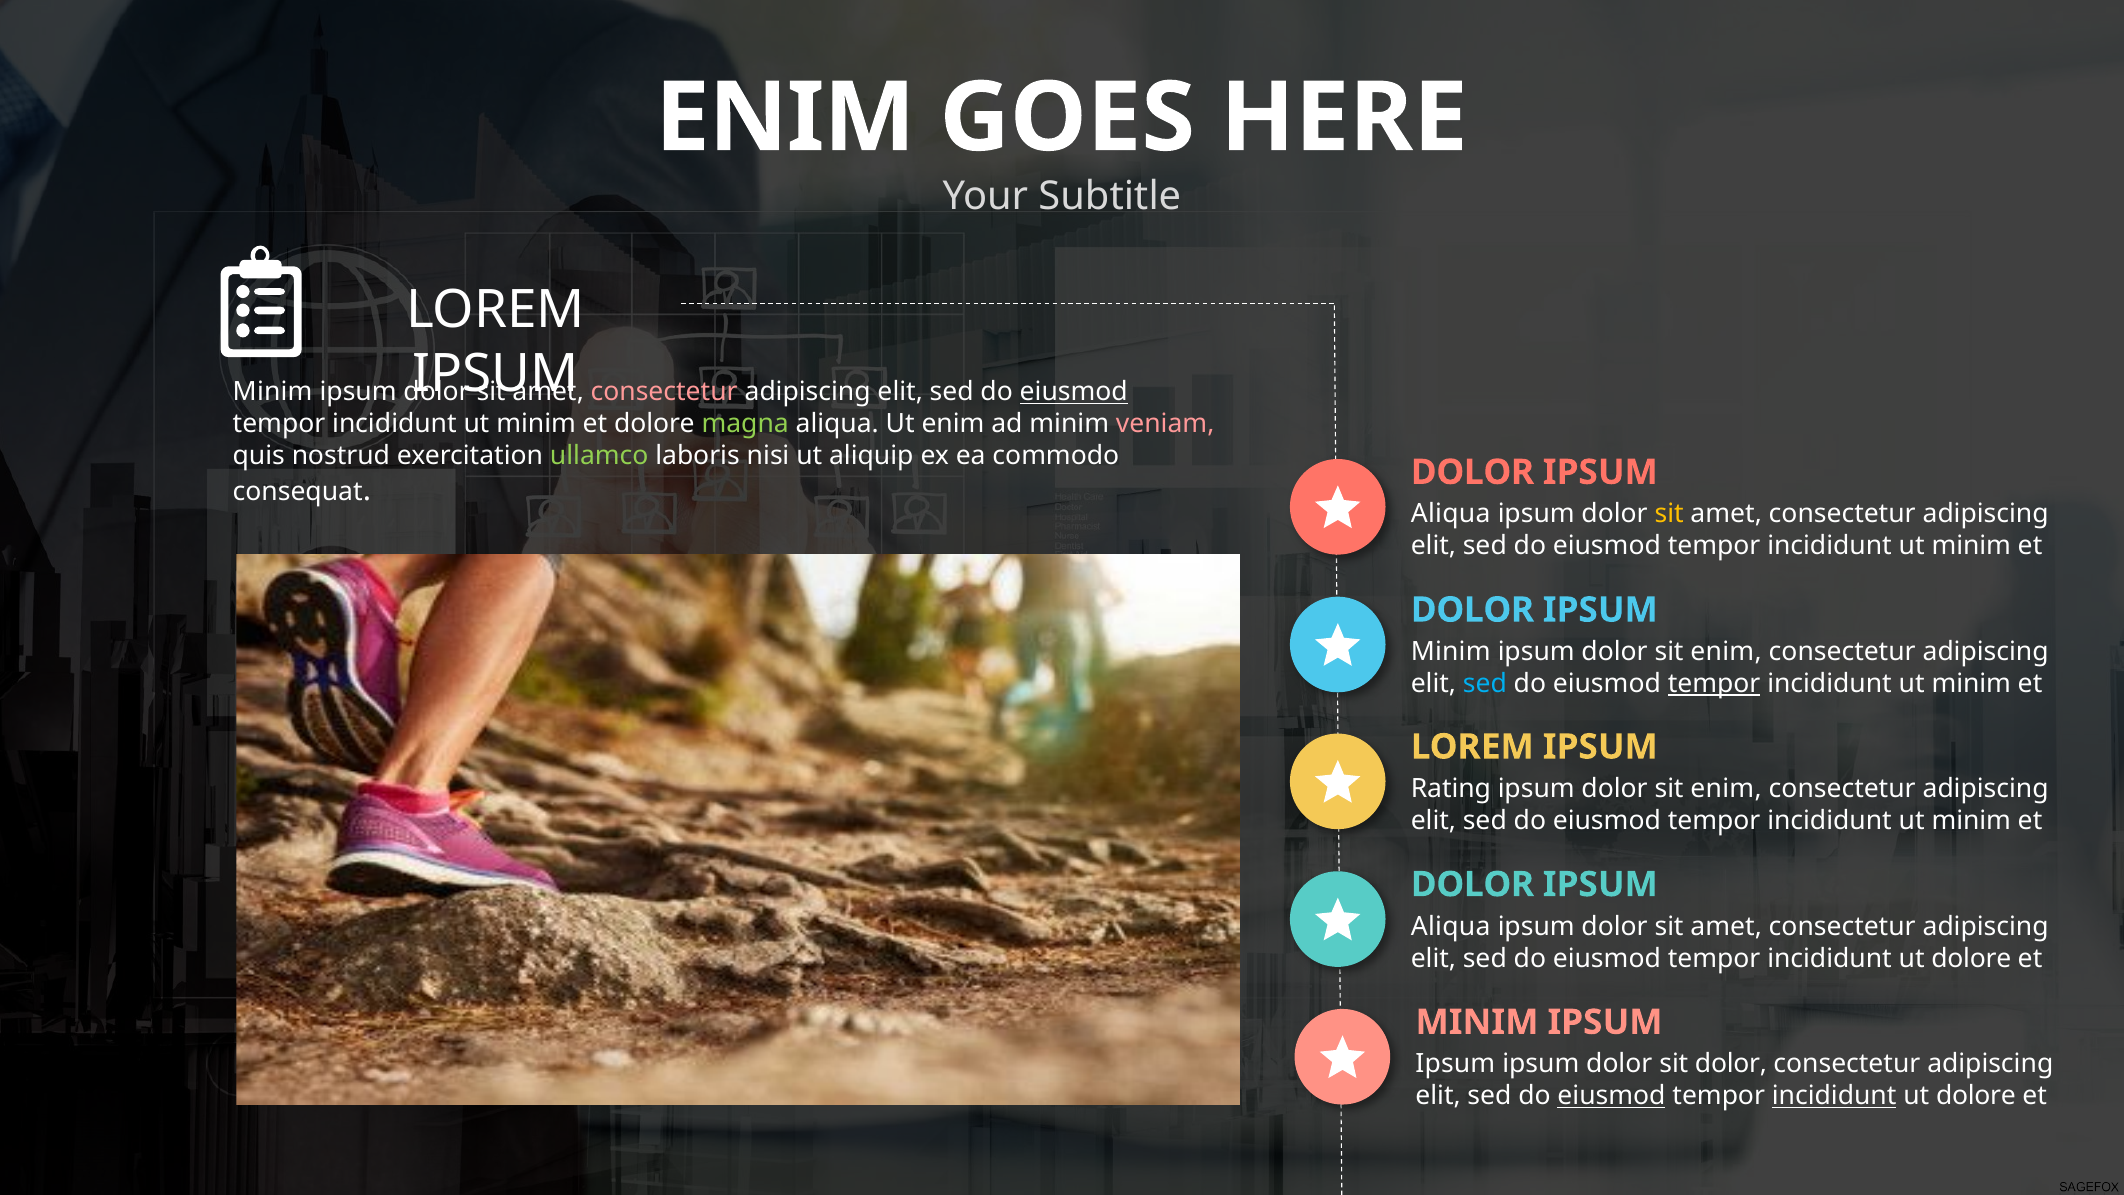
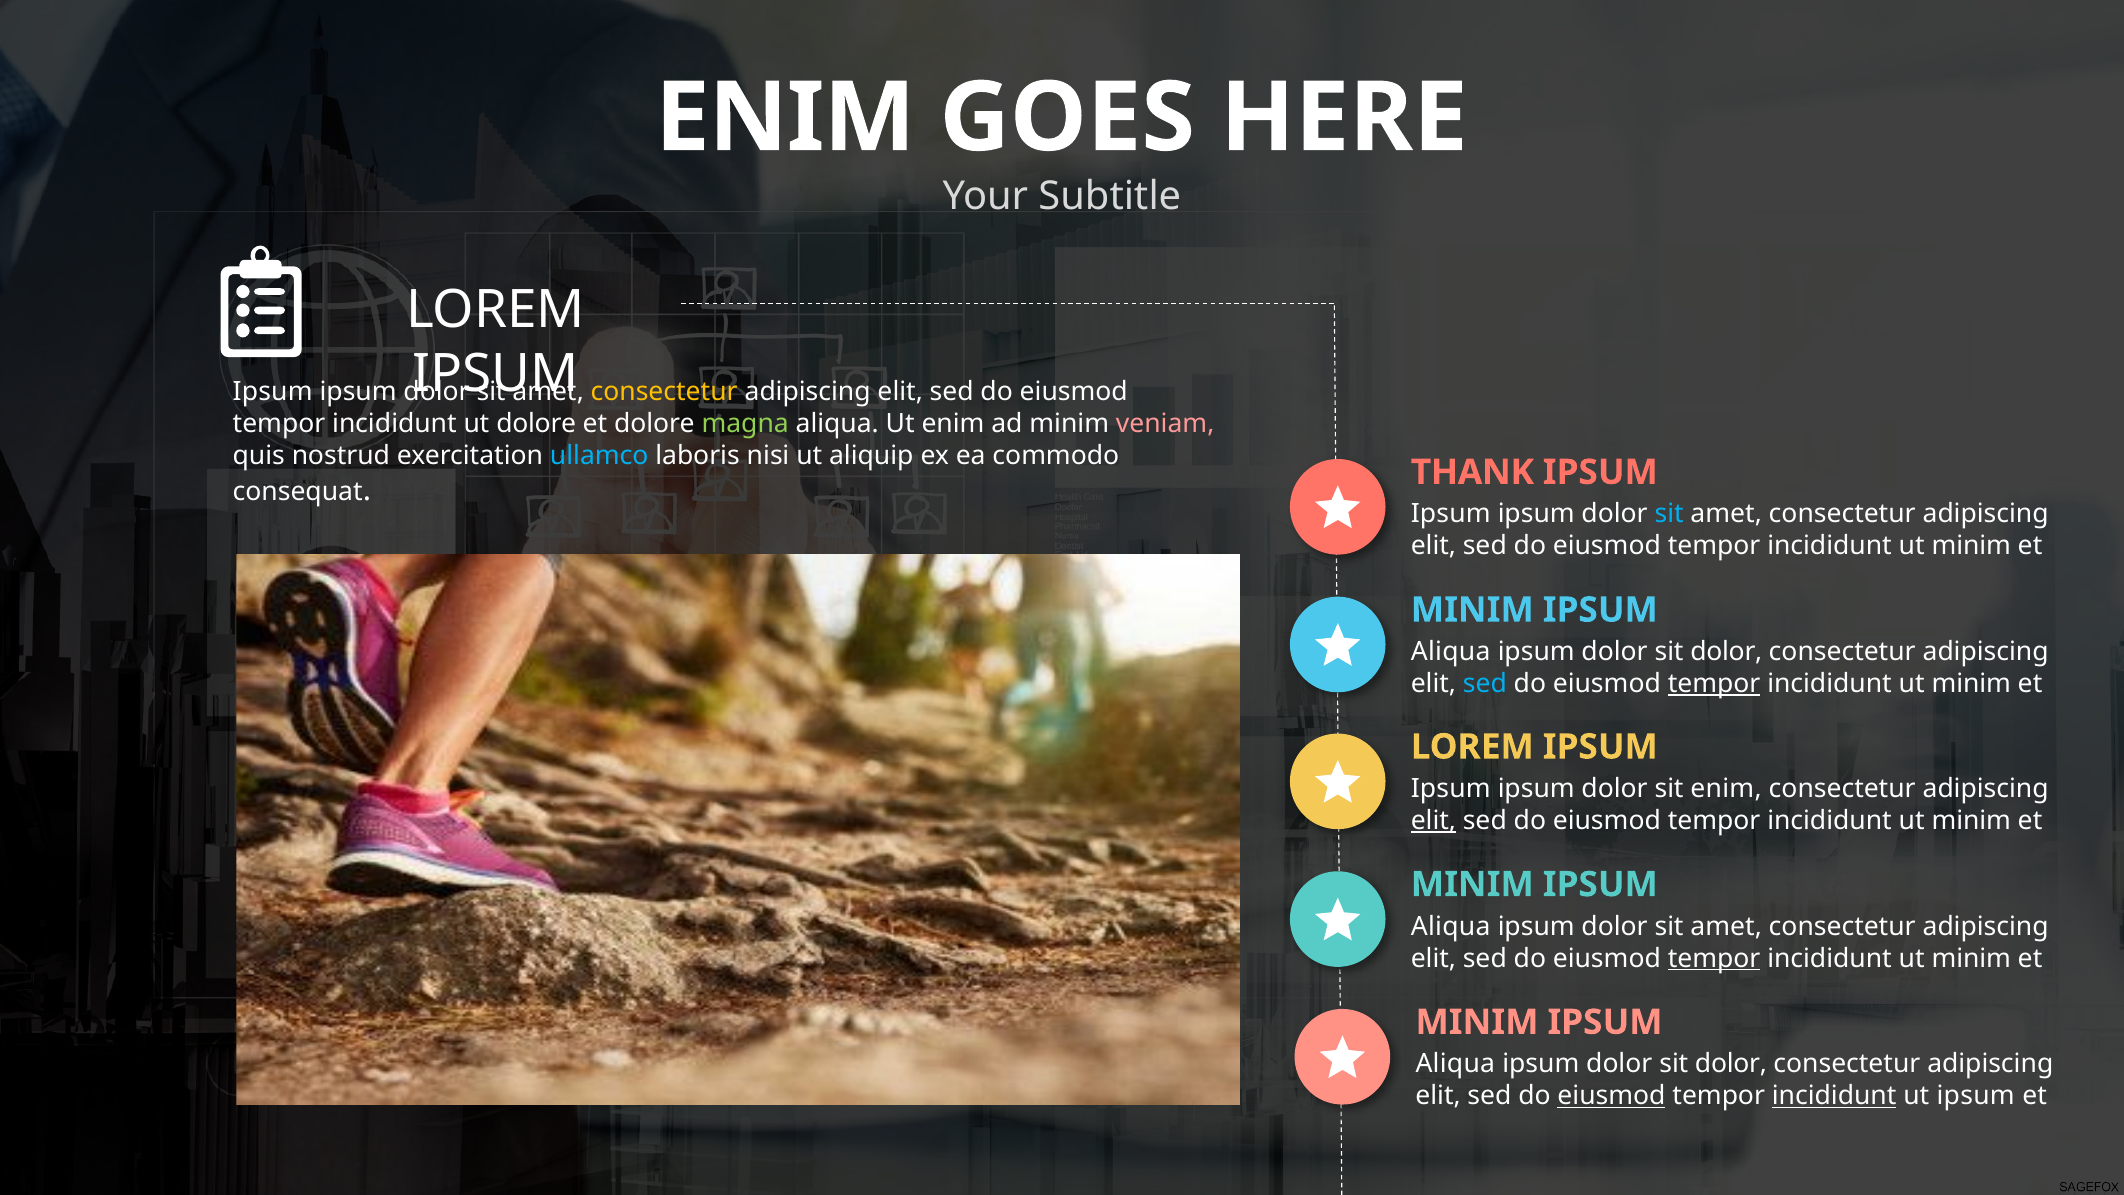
Minim at (273, 392): Minim -> Ipsum
consectetur at (664, 392) colour: pink -> yellow
eiusmod at (1074, 392) underline: present -> none
minim at (536, 424): minim -> dolore
ullamco colour: light green -> light blue
DOLOR at (1472, 472): DOLOR -> THANK
Aliqua at (1451, 514): Aliqua -> Ipsum
sit at (1669, 514) colour: yellow -> light blue
DOLOR at (1472, 610): DOLOR -> MINIM
Minim at (1451, 652): Minim -> Aliqua
enim at (1726, 652): enim -> dolor
Rating at (1451, 789): Rating -> Ipsum
elit at (1433, 820) underline: none -> present
DOLOR at (1472, 884): DOLOR -> MINIM
tempor at (1714, 958) underline: none -> present
dolore at (1971, 958): dolore -> minim
Ipsum at (1455, 1064): Ipsum -> Aliqua
dolore at (1976, 1096): dolore -> ipsum
